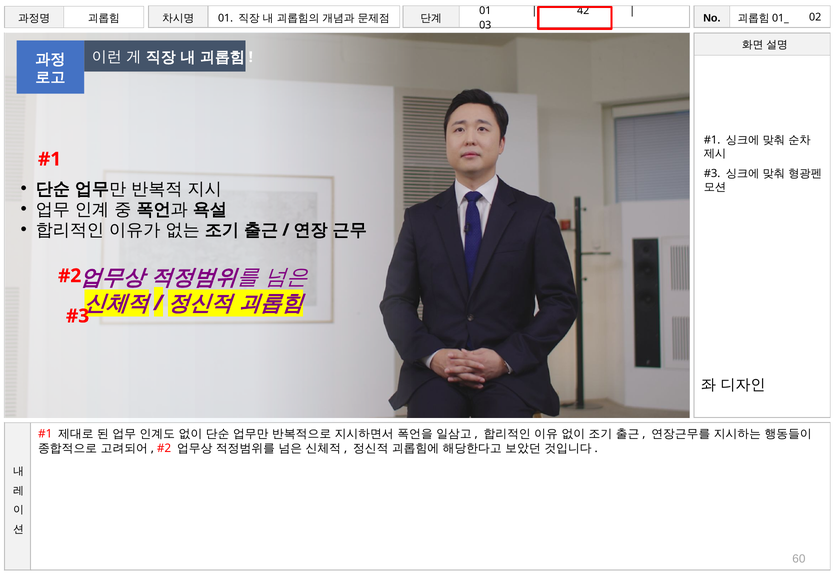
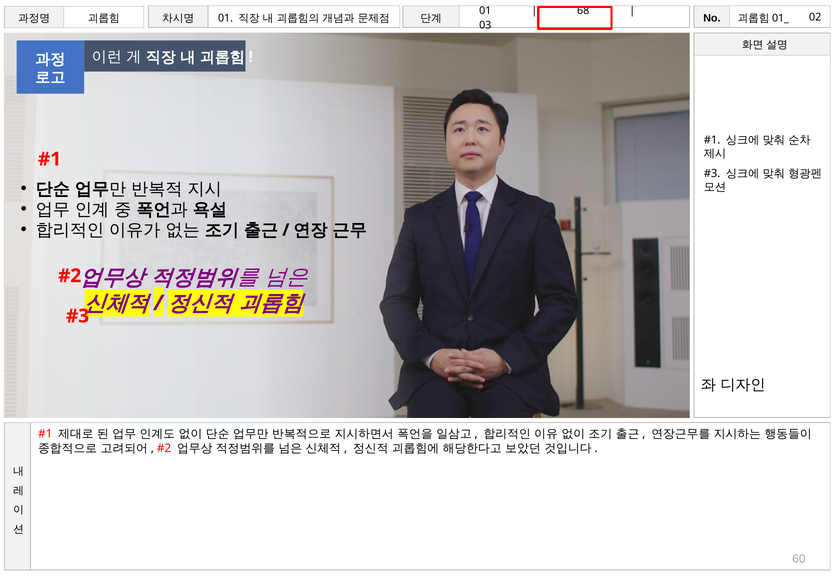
42: 42 -> 68
